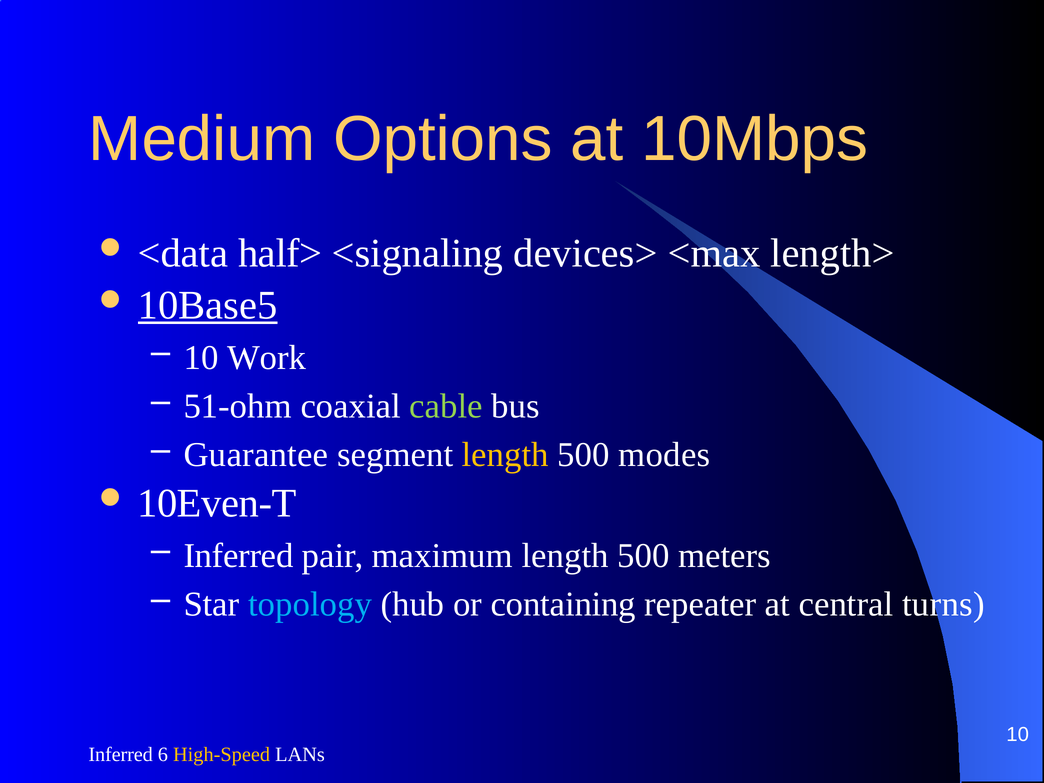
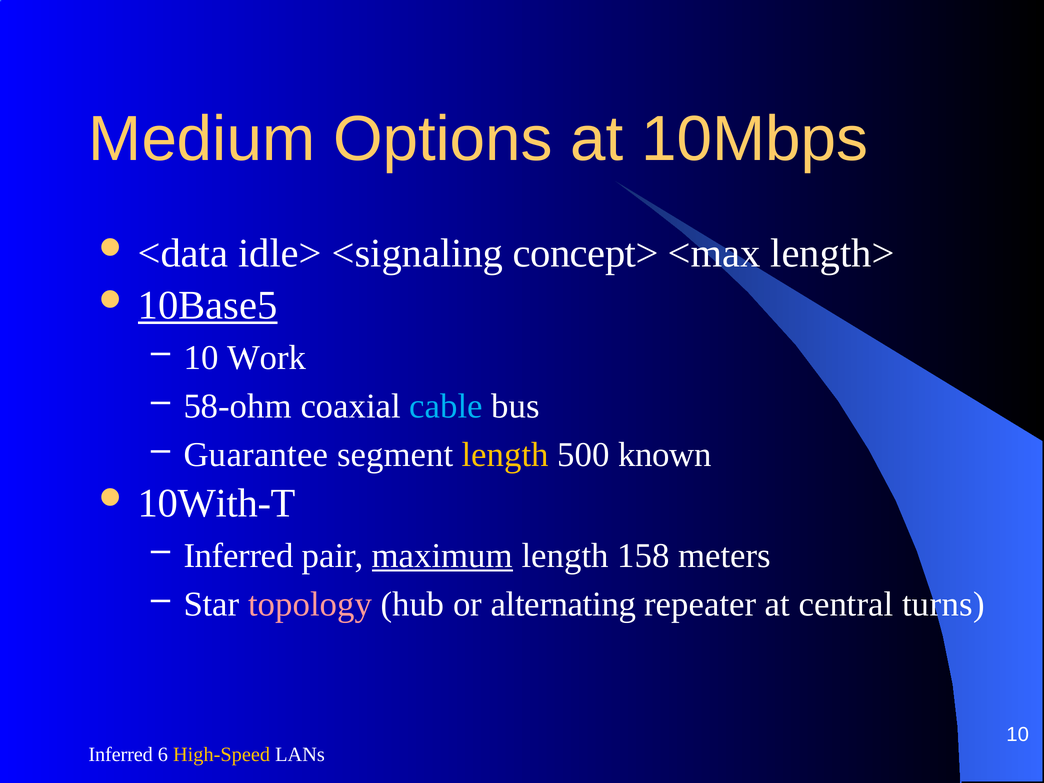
half>: half> -> idle>
devices>: devices> -> concept>
51-ohm: 51-ohm -> 58-ohm
cable colour: light green -> light blue
modes: modes -> known
10Even-T: 10Even-T -> 10With-T
maximum underline: none -> present
500 at (643, 556): 500 -> 158
topology colour: light blue -> pink
containing: containing -> alternating
